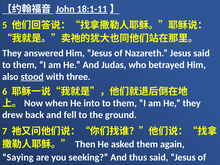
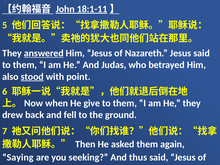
answered underline: none -> present
three: three -> point
into: into -> give
